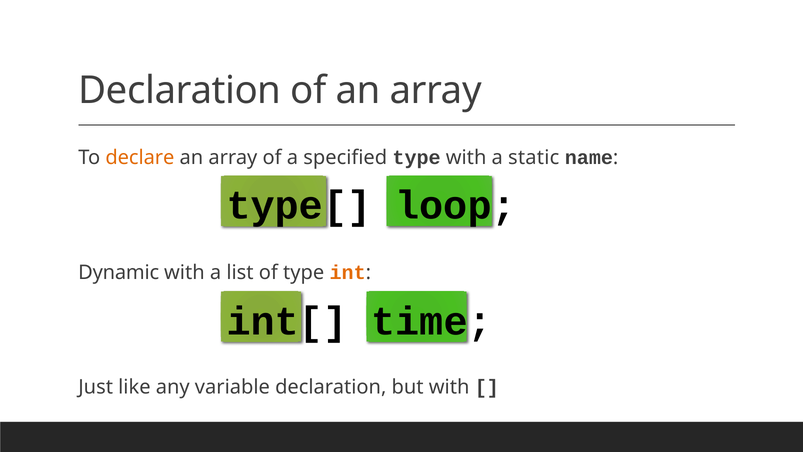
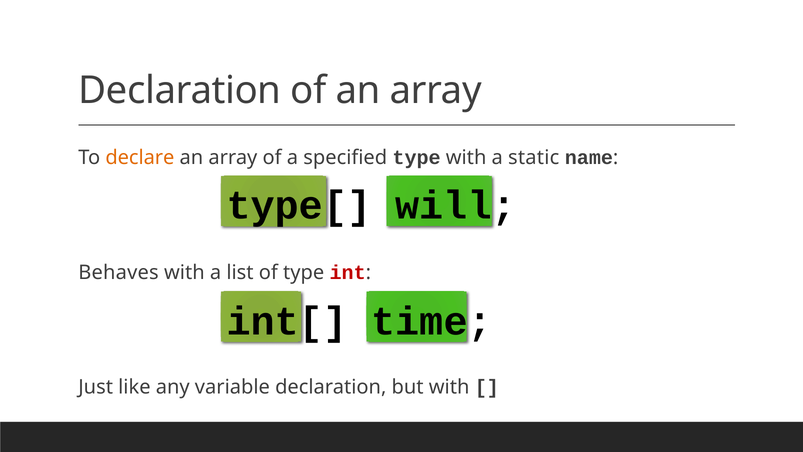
loop: loop -> will
Dynamic: Dynamic -> Behaves
int colour: orange -> red
